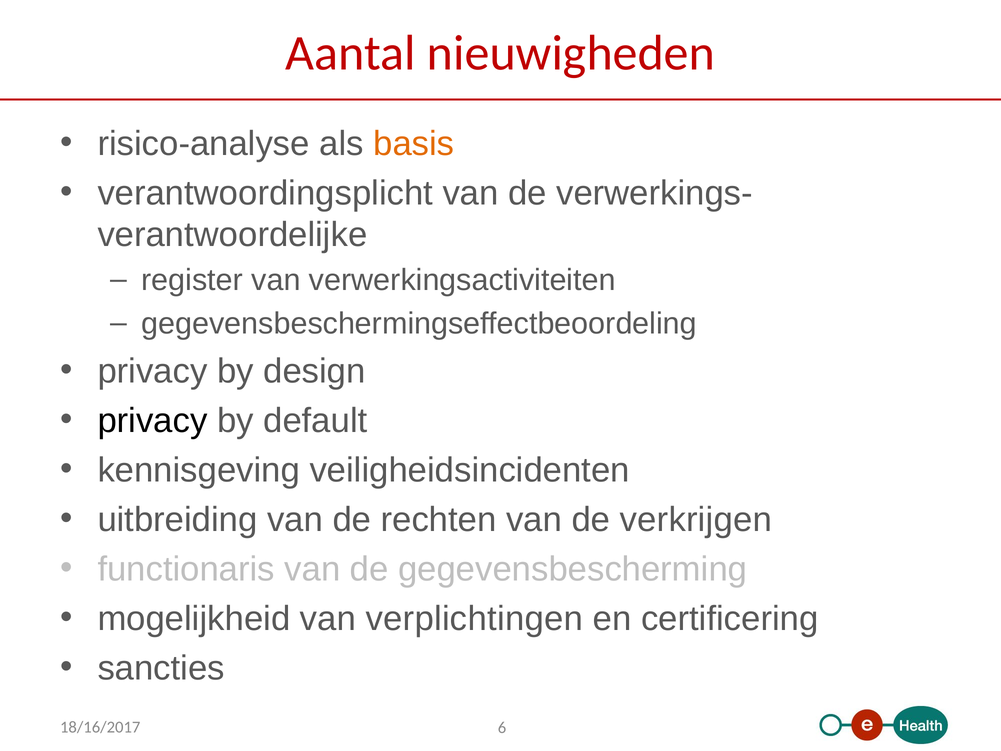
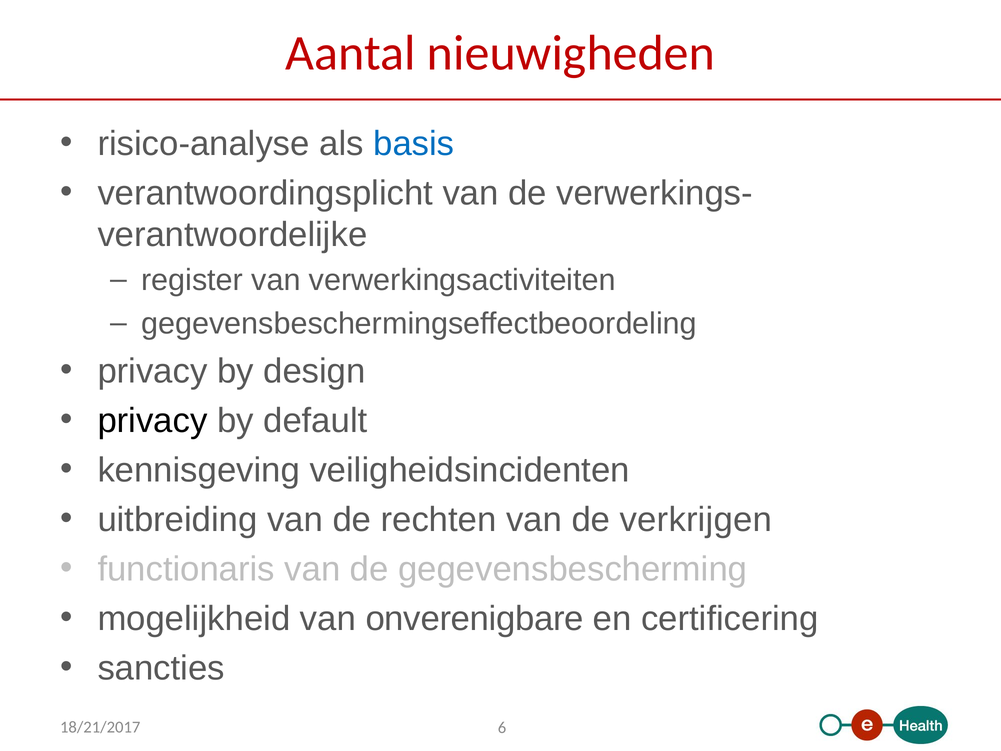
basis colour: orange -> blue
verplichtingen: verplichtingen -> onverenigbare
18/16/2017: 18/16/2017 -> 18/21/2017
